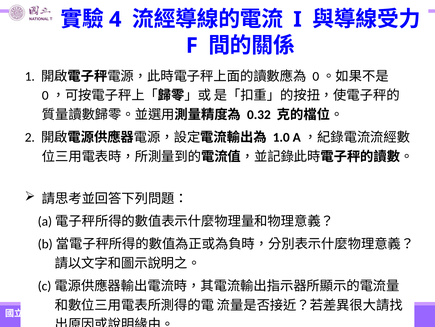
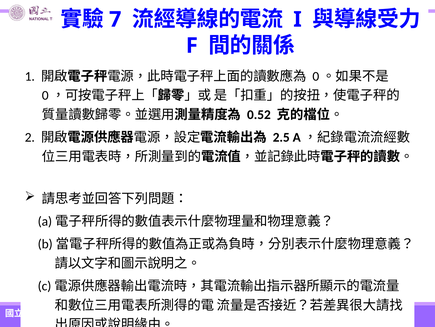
4: 4 -> 7
0.32: 0.32 -> 0.52
1.0: 1.0 -> 2.5
